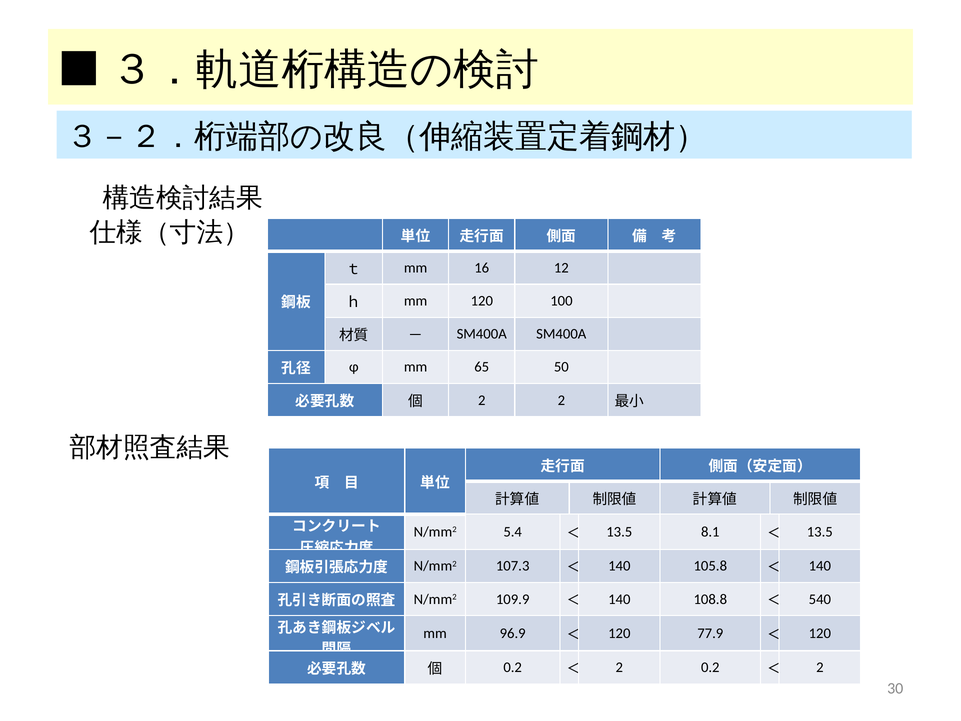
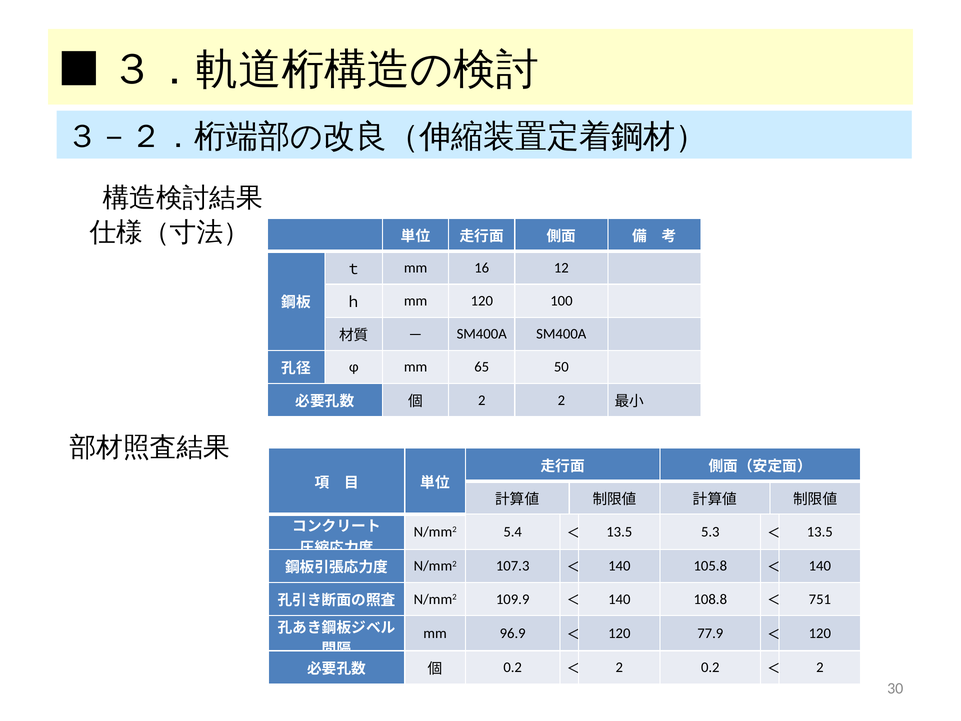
8.1: 8.1 -> 5.3
540: 540 -> 751
